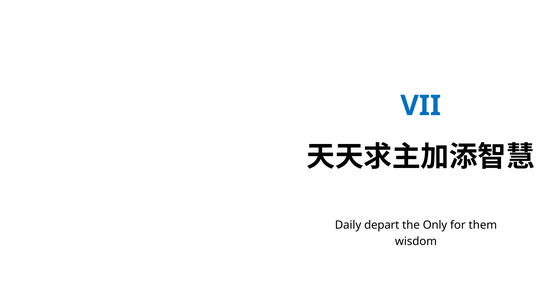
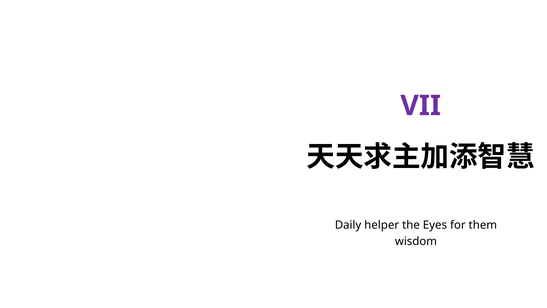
VII colour: blue -> purple
depart: depart -> helper
Only: Only -> Eyes
